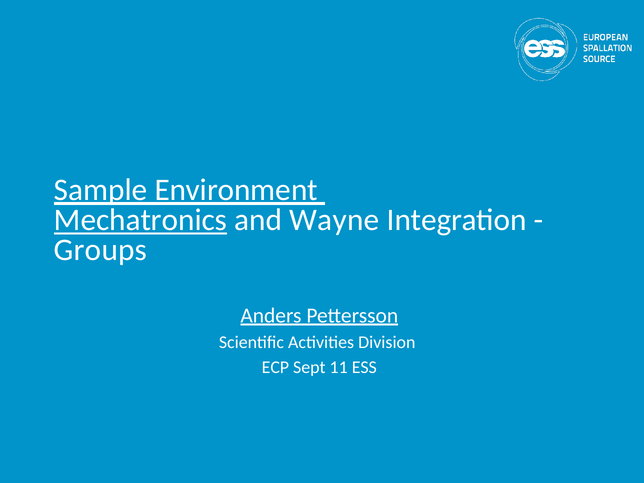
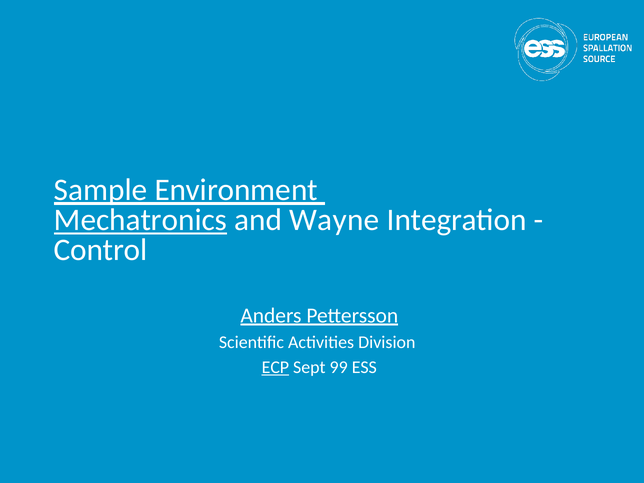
Groups: Groups -> Control
ECP underline: none -> present
11: 11 -> 99
